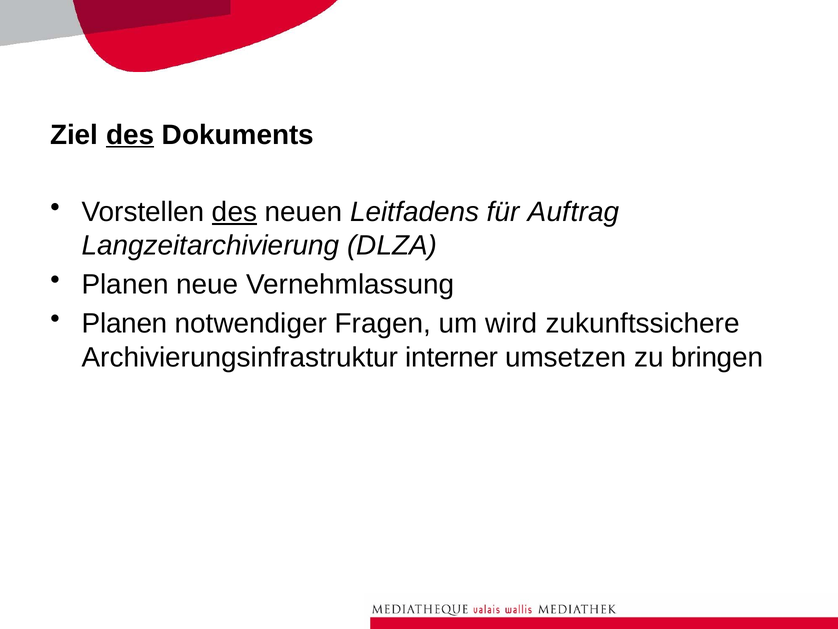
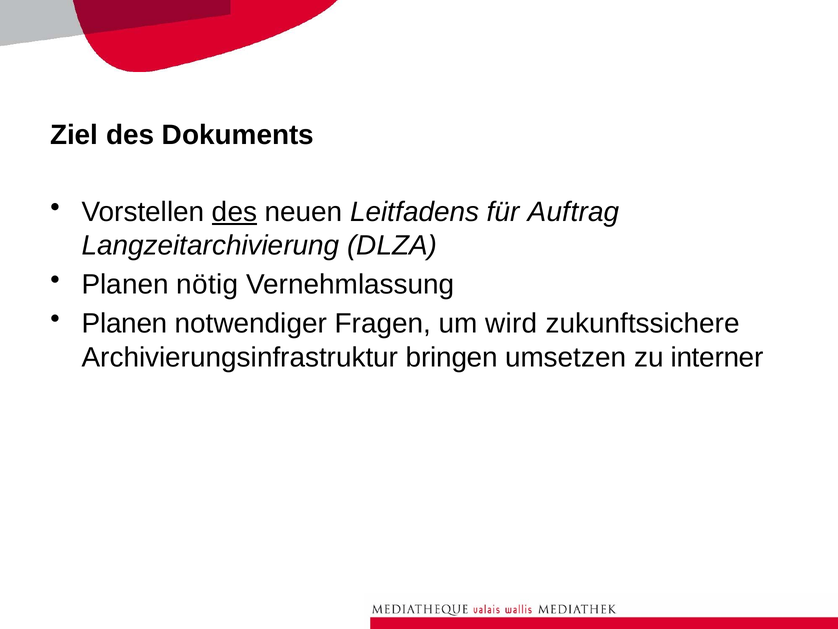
des at (130, 135) underline: present -> none
neue: neue -> nötig
interner: interner -> bringen
bringen: bringen -> interner
